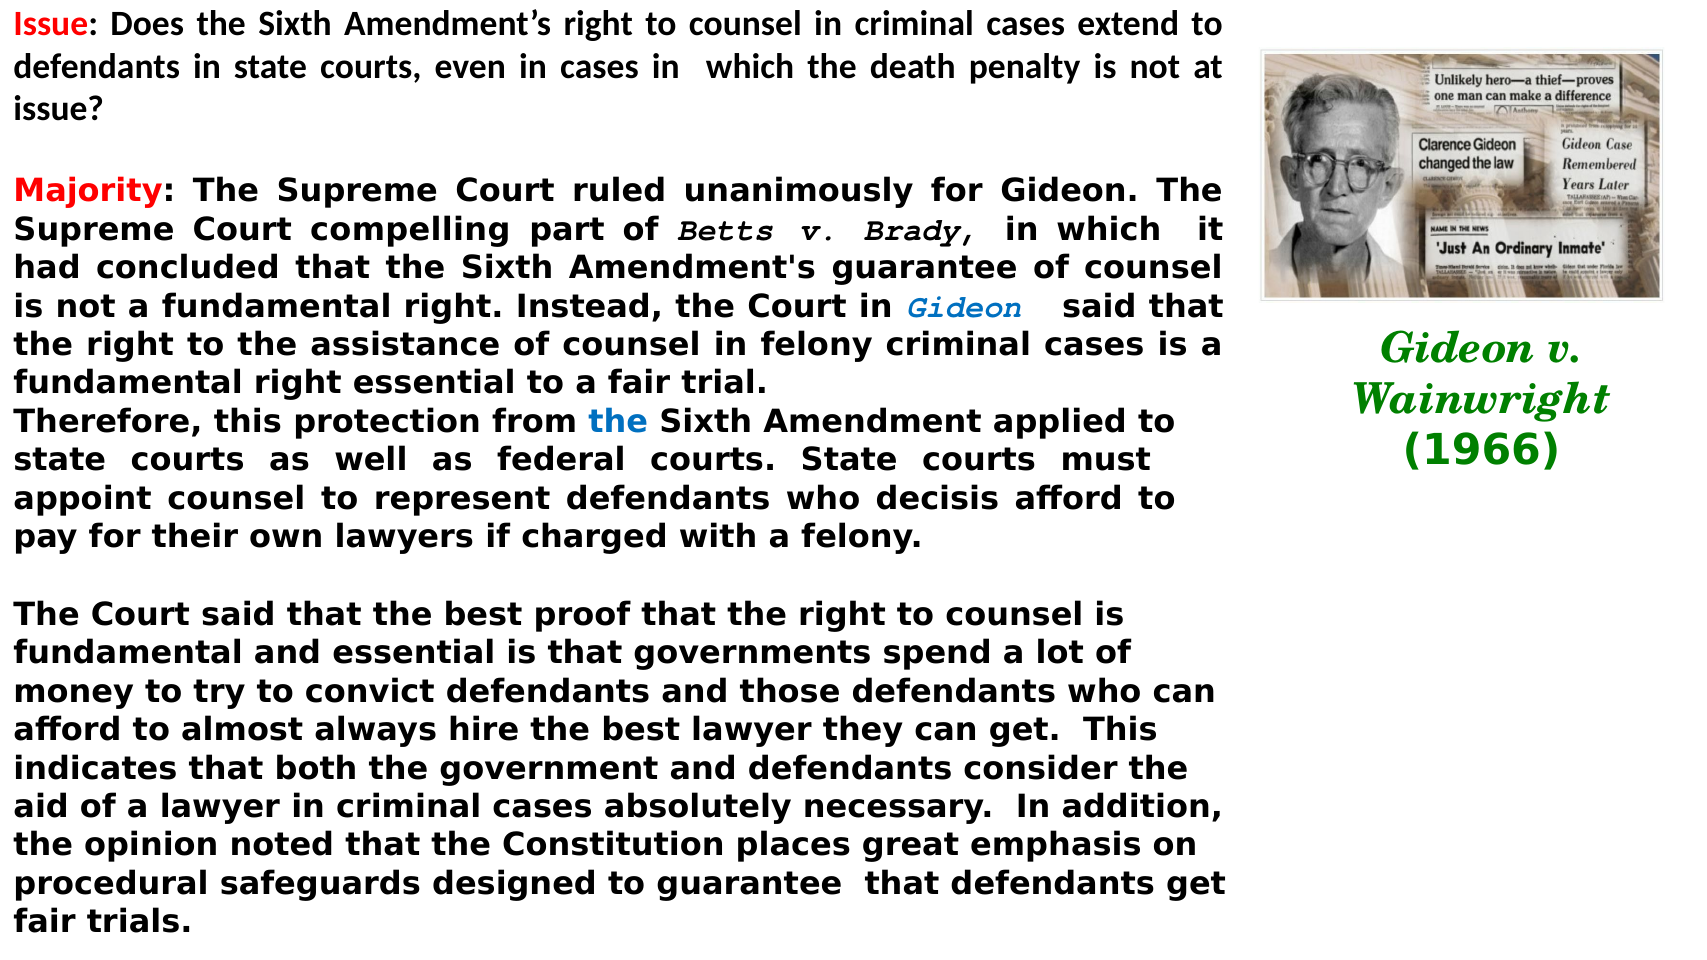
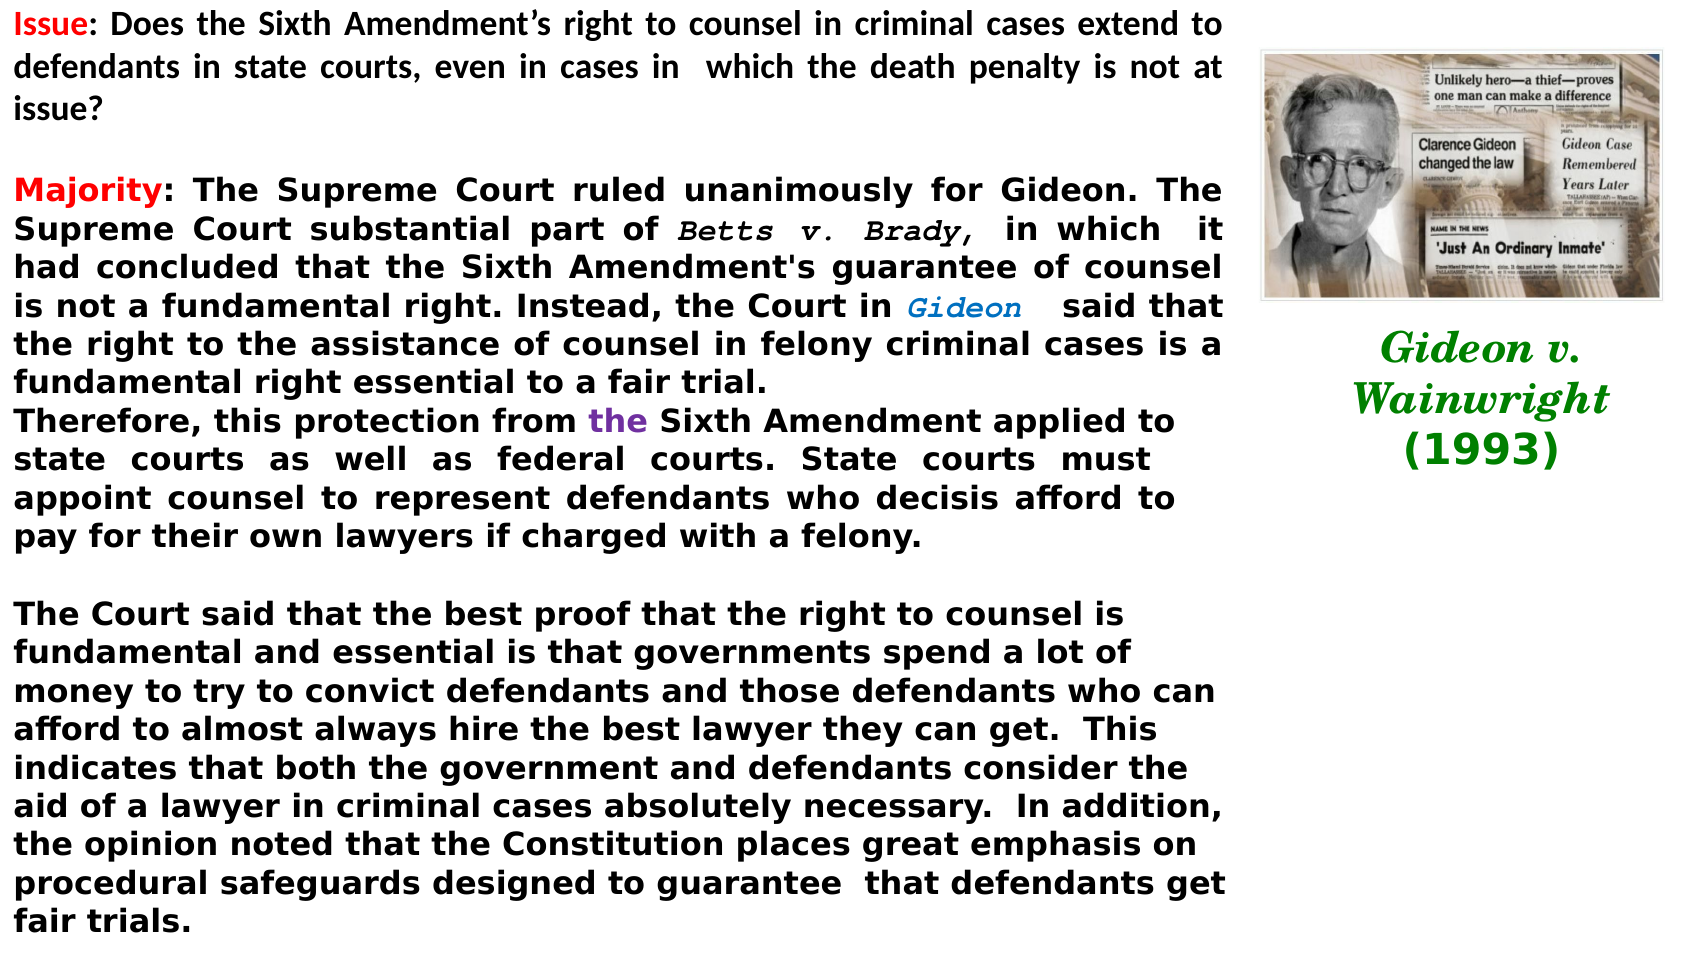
compelling: compelling -> substantial
the at (618, 422) colour: blue -> purple
1966: 1966 -> 1993
